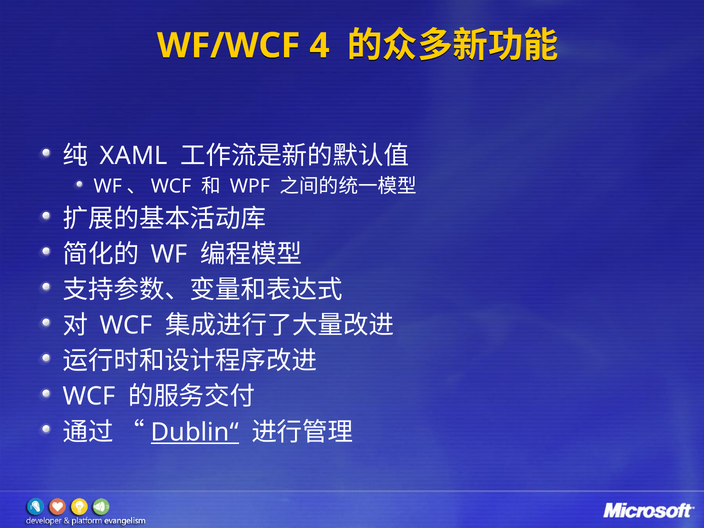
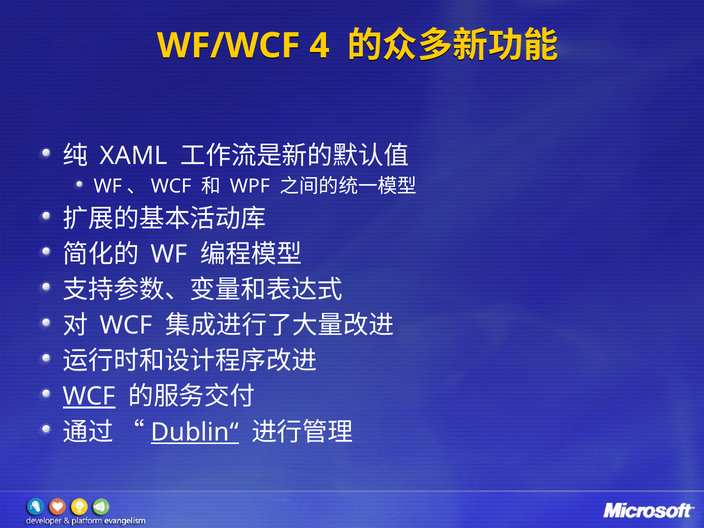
WCF at (89, 397) underline: none -> present
